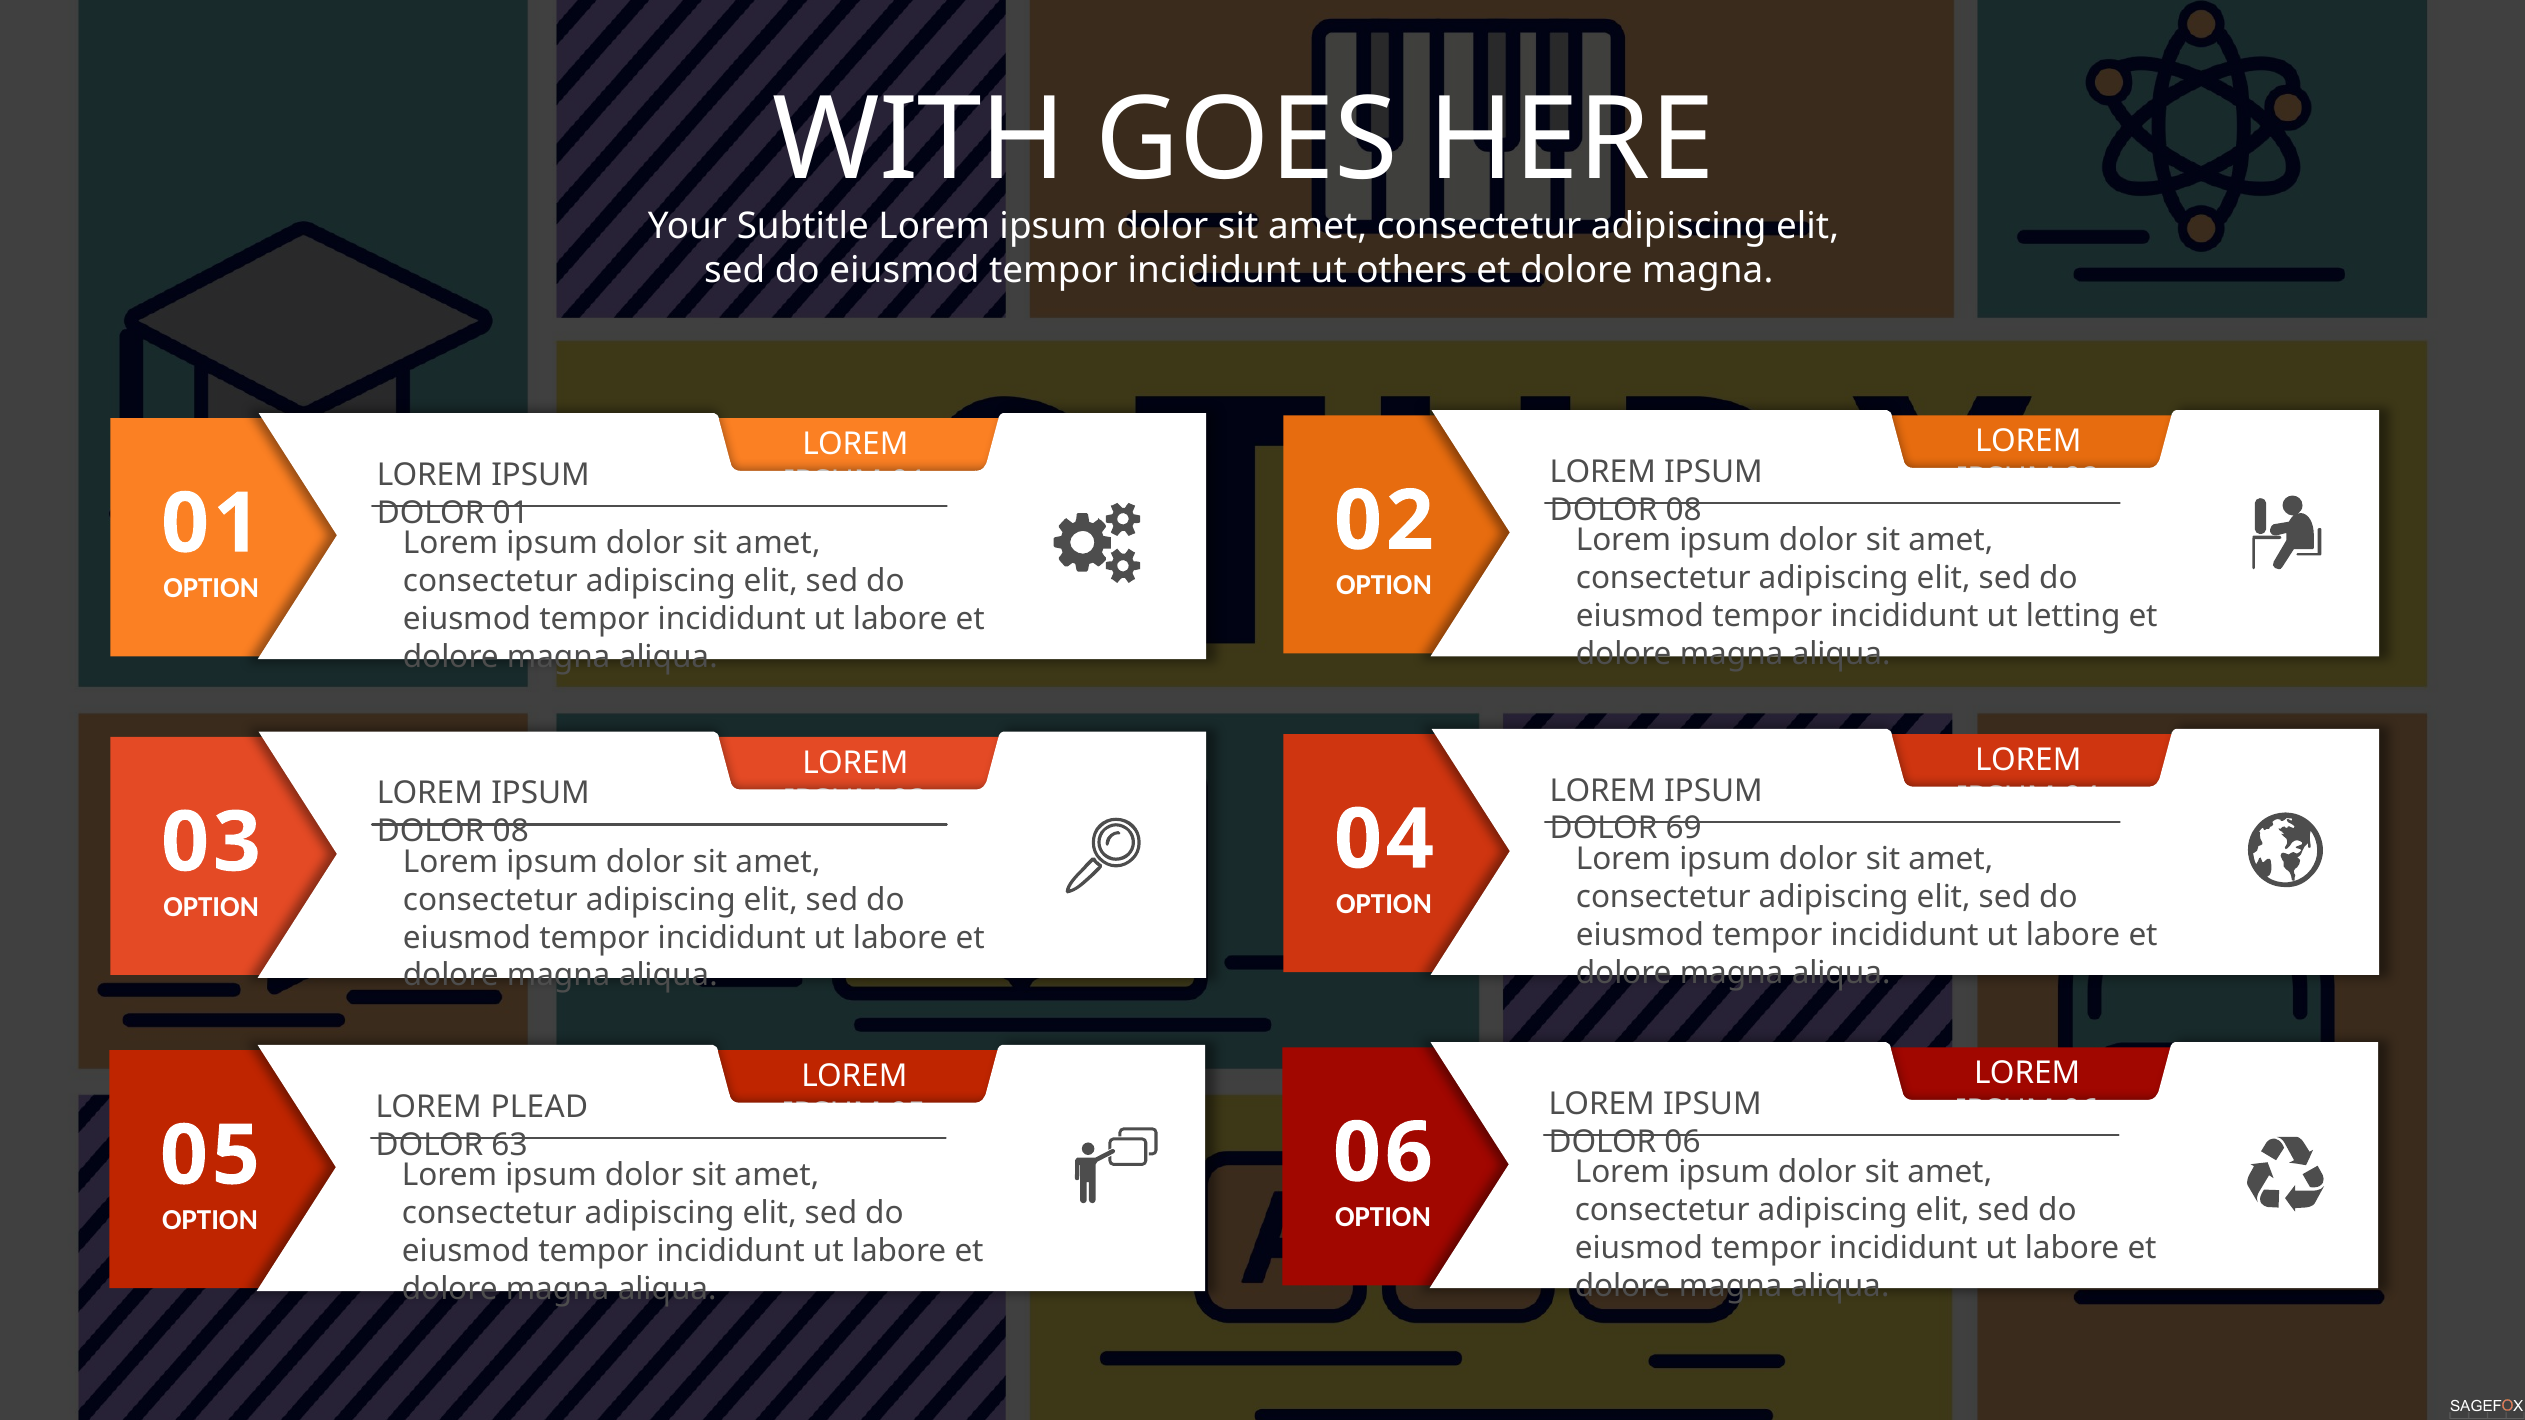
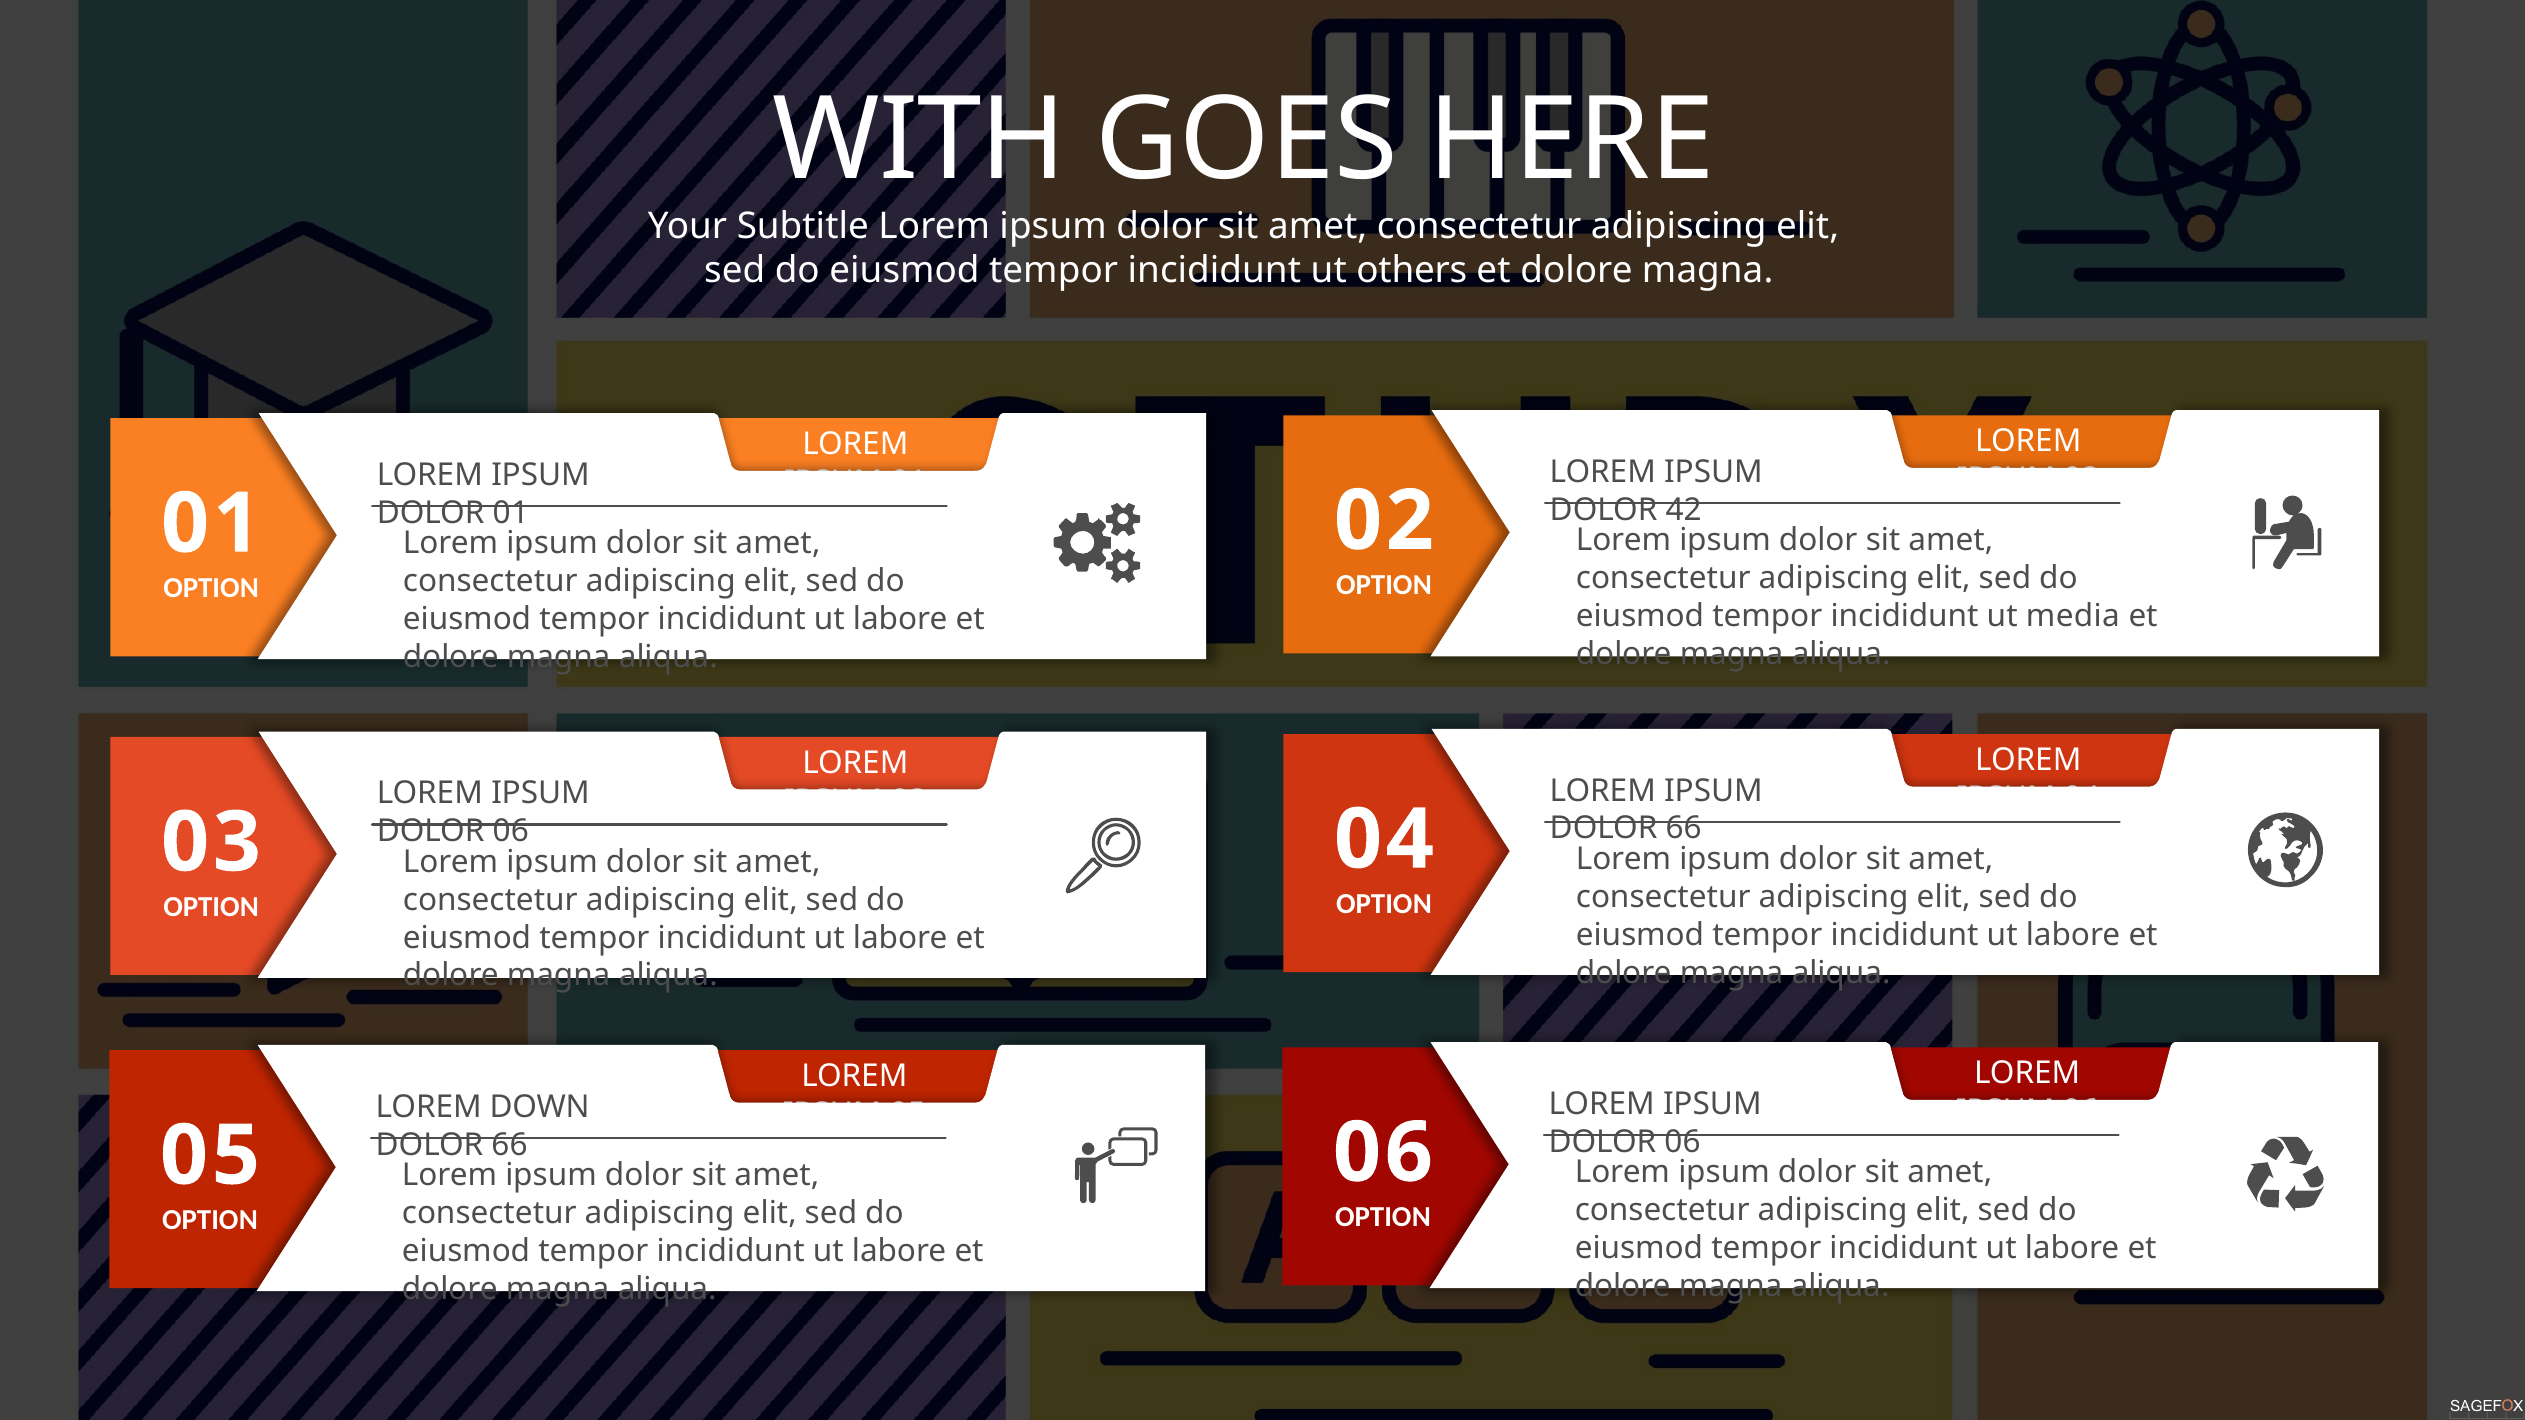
08 at (1684, 510): 08 -> 42
letting: letting -> media
69 at (1684, 829): 69 -> 66
08 at (511, 832): 08 -> 06
PLEAD: PLEAD -> DOWN
63 at (510, 1145): 63 -> 66
